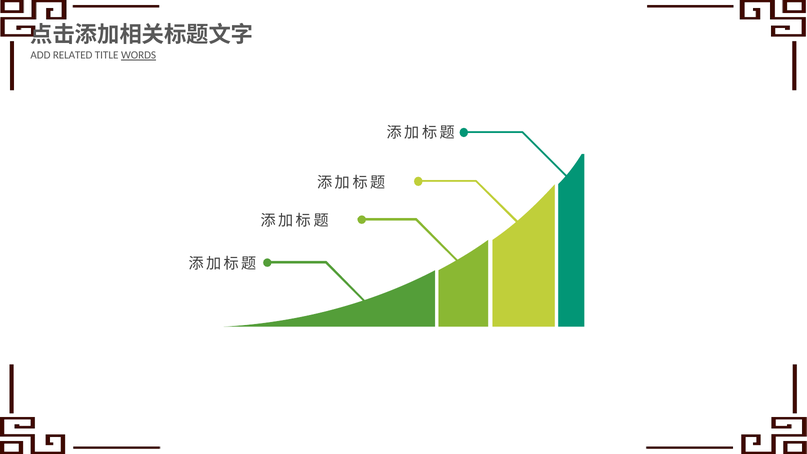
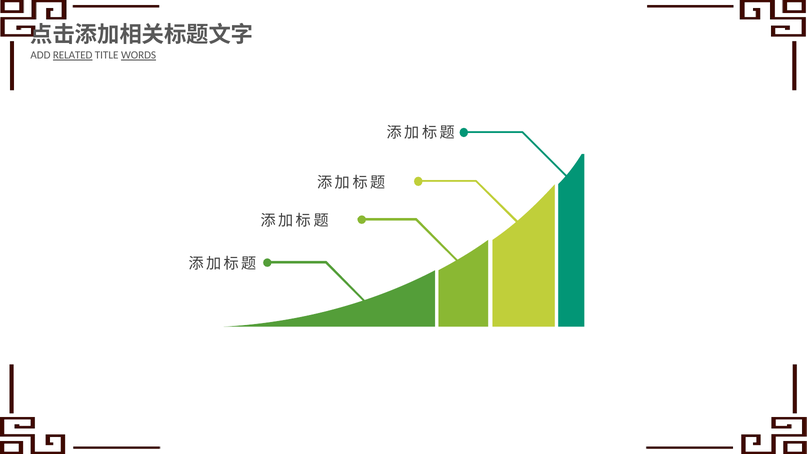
RELATED underline: none -> present
